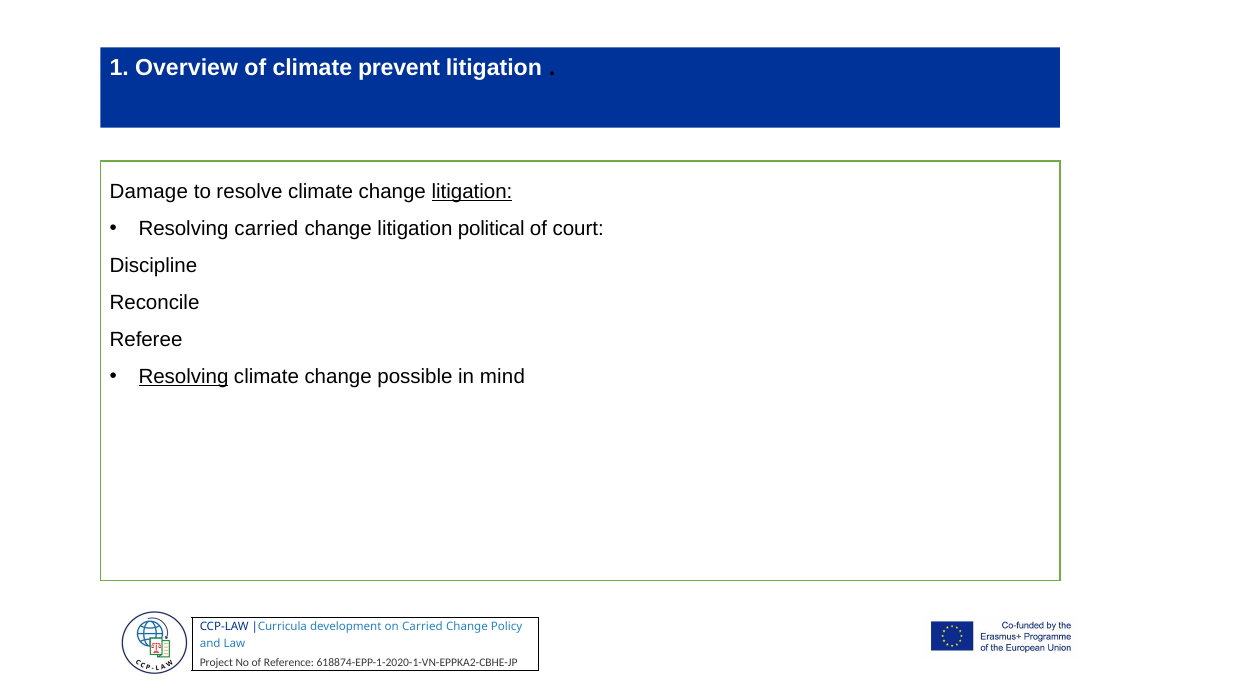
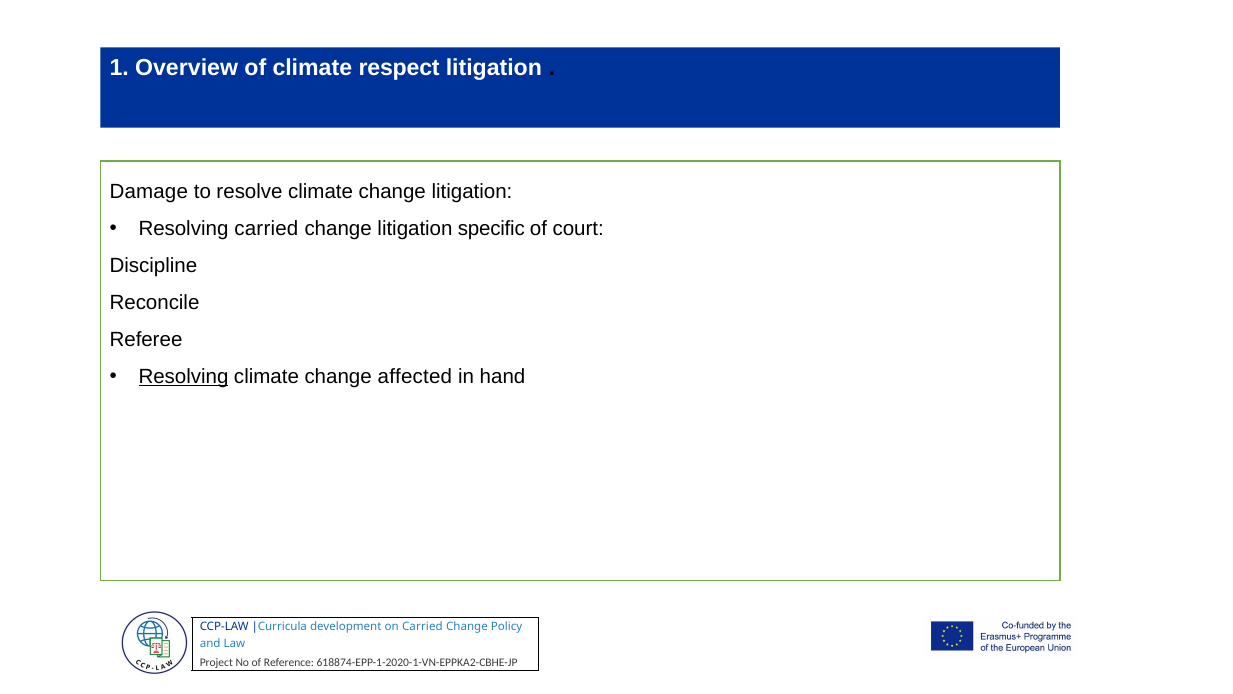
prevent: prevent -> respect
litigation at (472, 192) underline: present -> none
political: political -> specific
possible: possible -> affected
mind: mind -> hand
